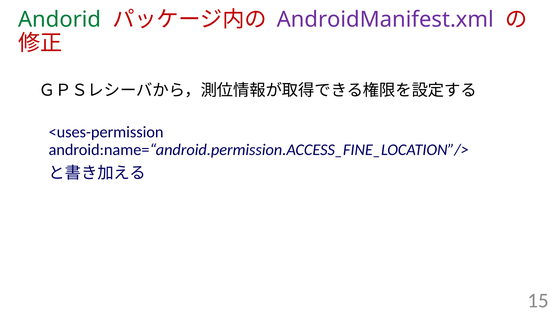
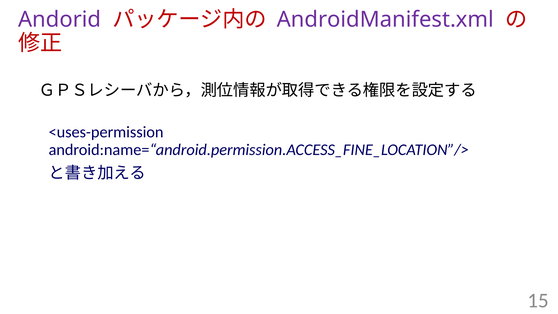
Andorid colour: green -> purple
